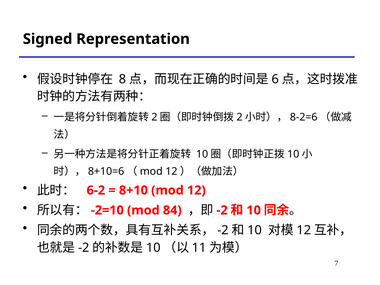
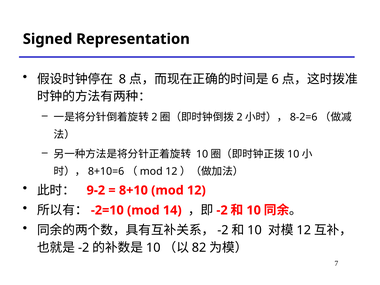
6-2: 6-2 -> 9-2
84: 84 -> 14
11: 11 -> 82
